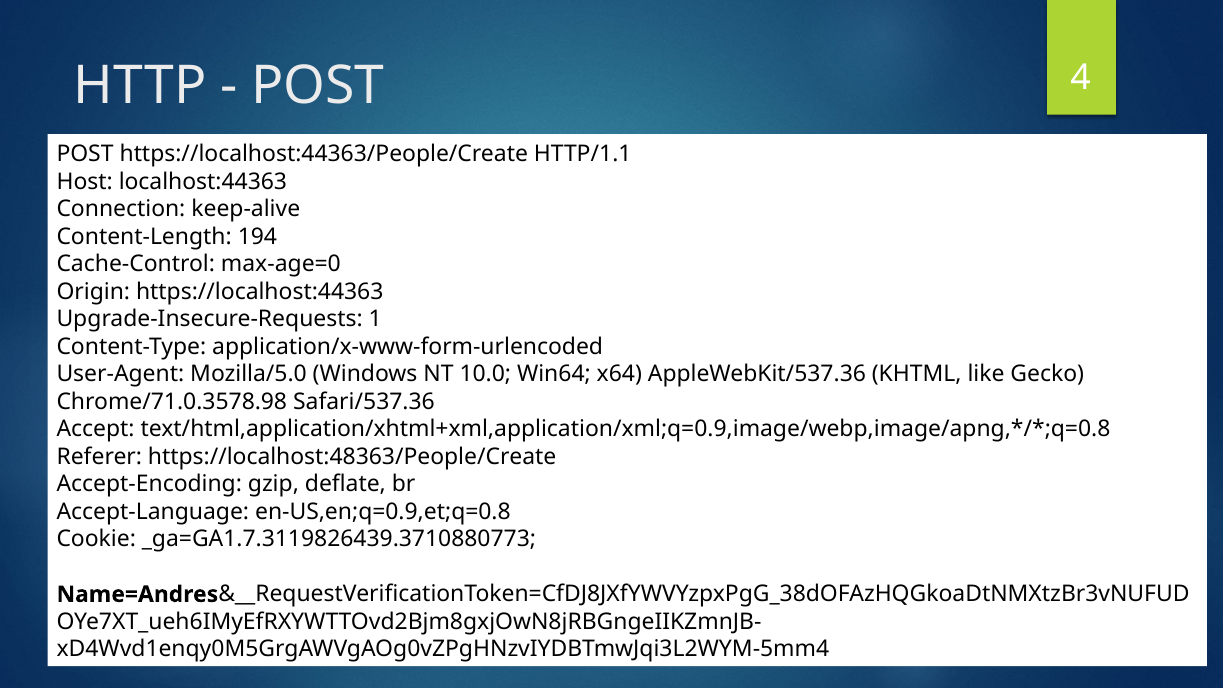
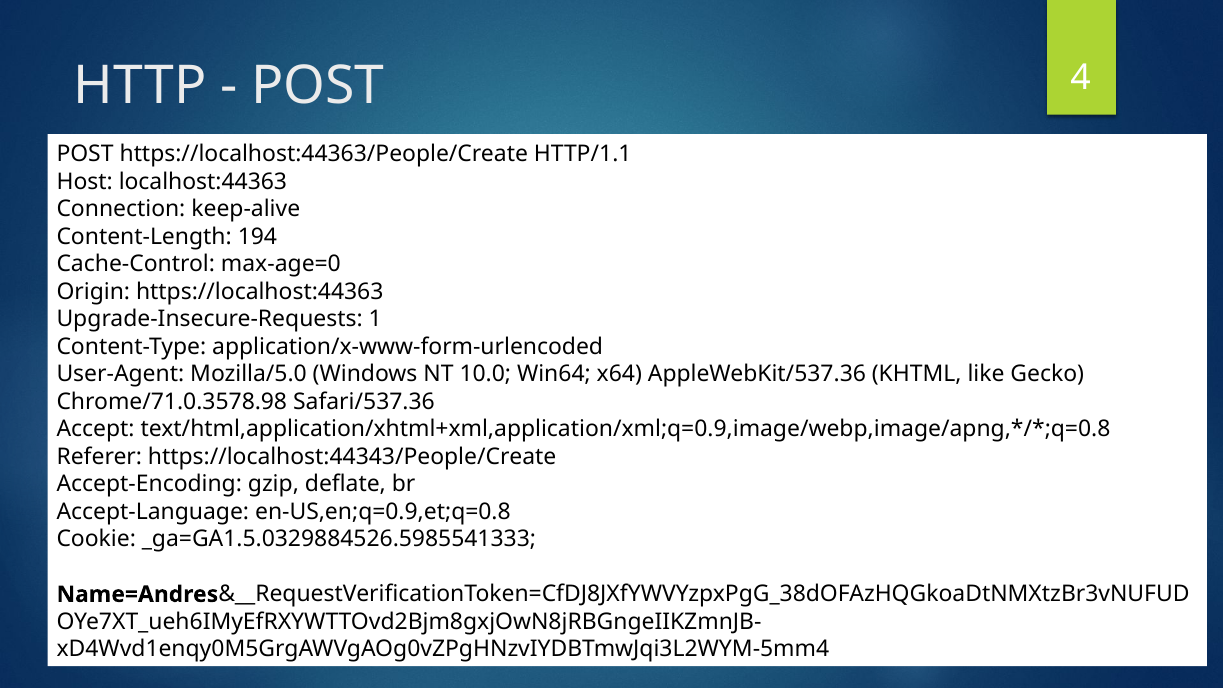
https://localhost:48363/People/Create: https://localhost:48363/People/Create -> https://localhost:44343/People/Create
_ga=GA1.7.3119826439.3710880773: _ga=GA1.7.3119826439.3710880773 -> _ga=GA1.5.0329884526.5985541333
